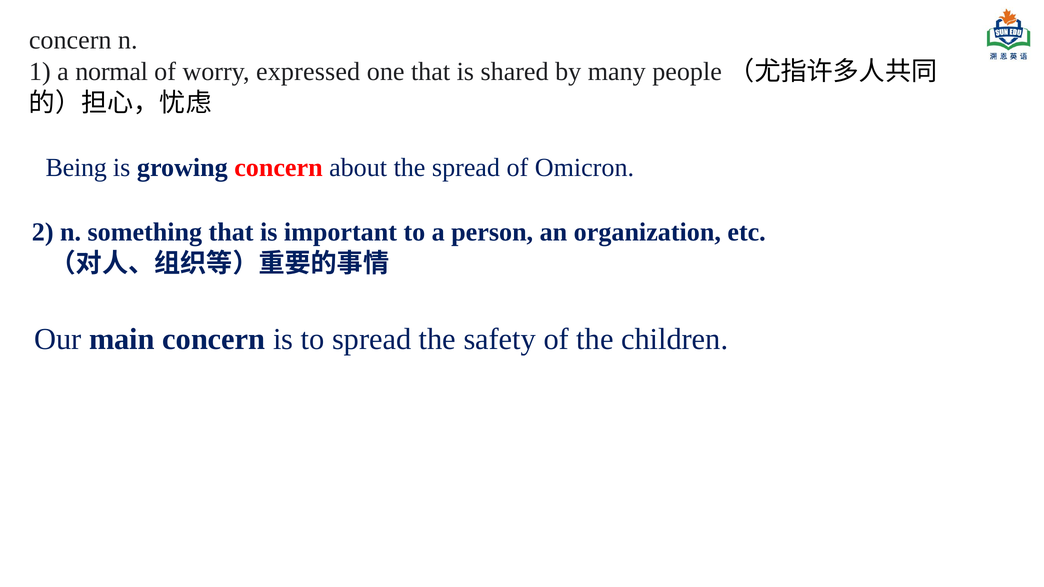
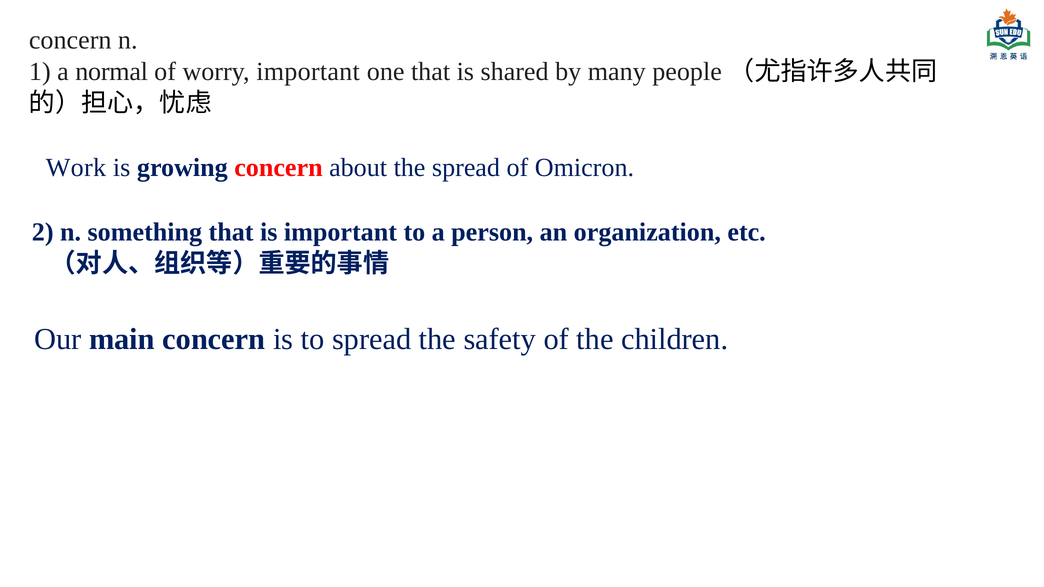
worry expressed: expressed -> important
Being: Being -> Work
